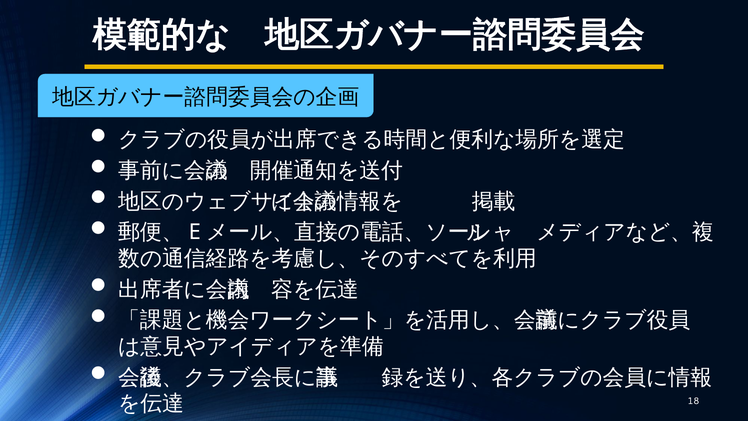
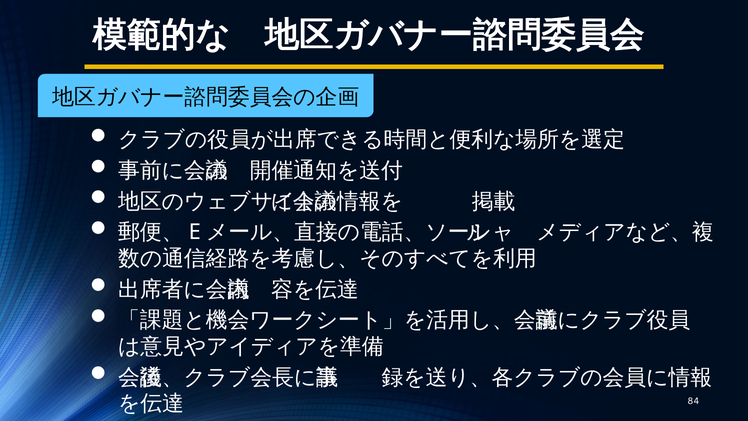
18: 18 -> 84
